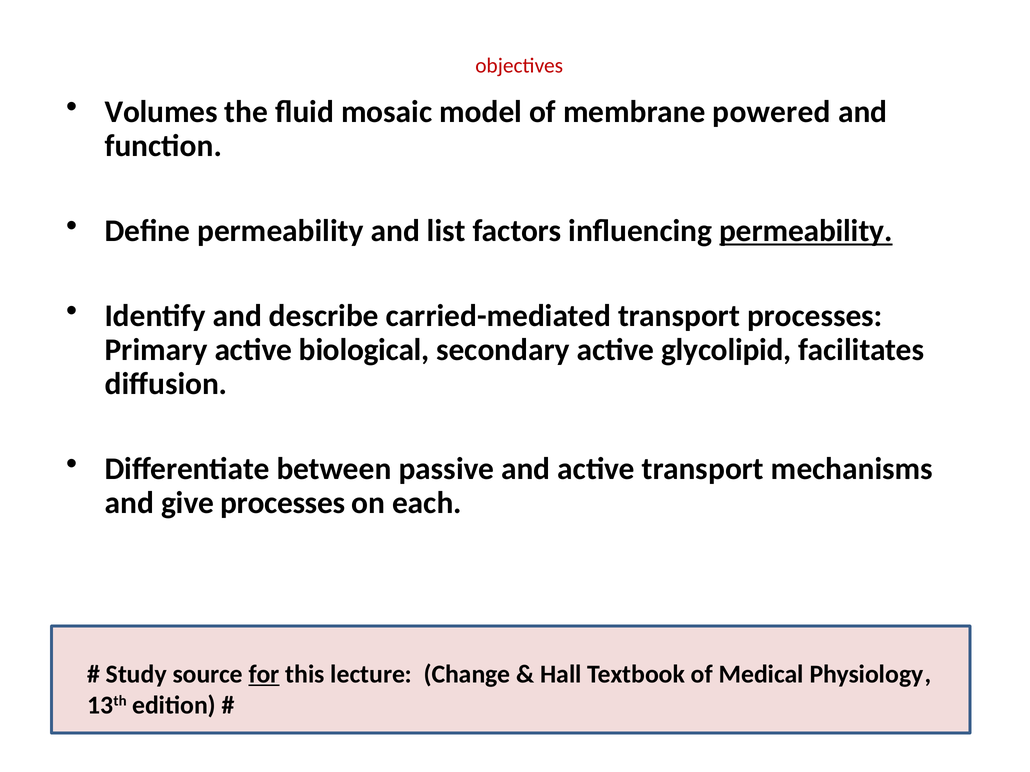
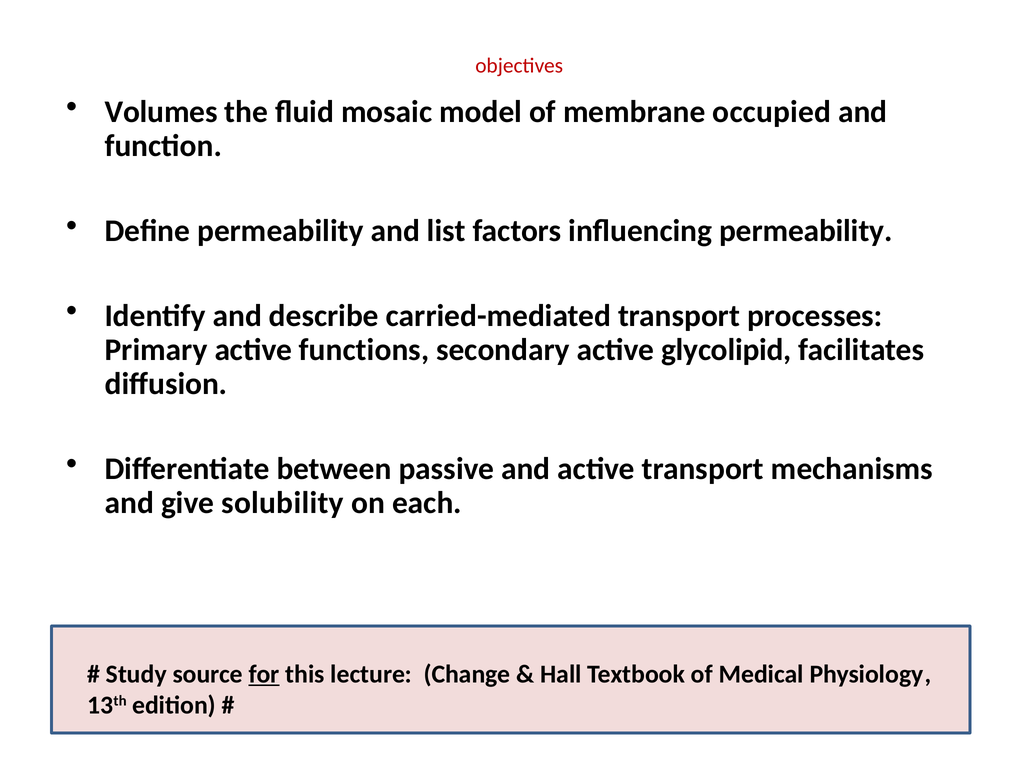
powered: powered -> occupied
permeability at (806, 231) underline: present -> none
biological: biological -> functions
give processes: processes -> solubility
